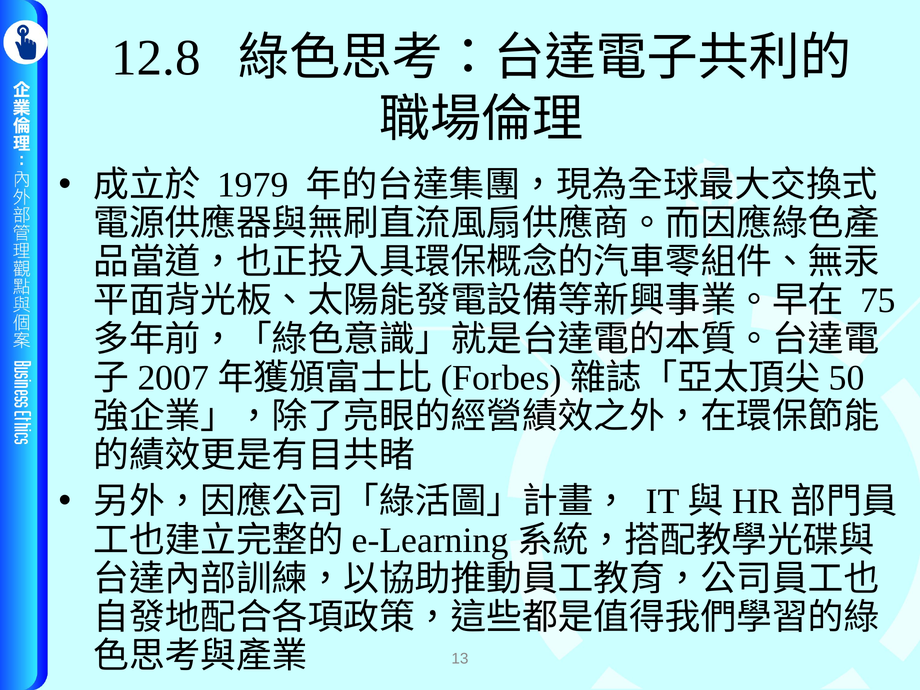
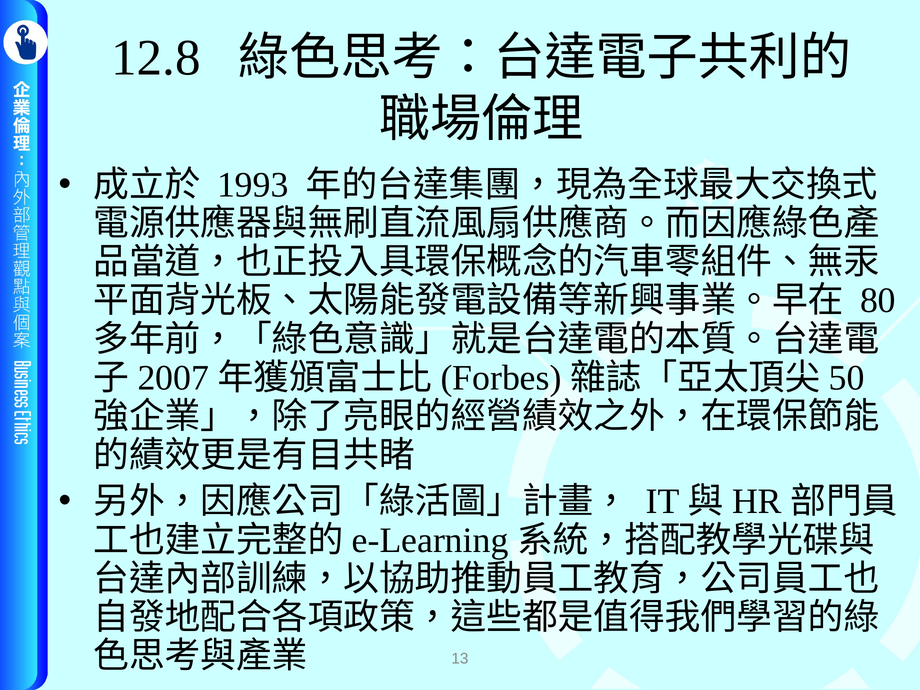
1979: 1979 -> 1993
75: 75 -> 80
